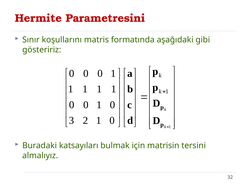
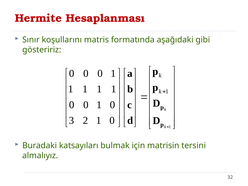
Parametresini: Parametresini -> Hesaplanması
